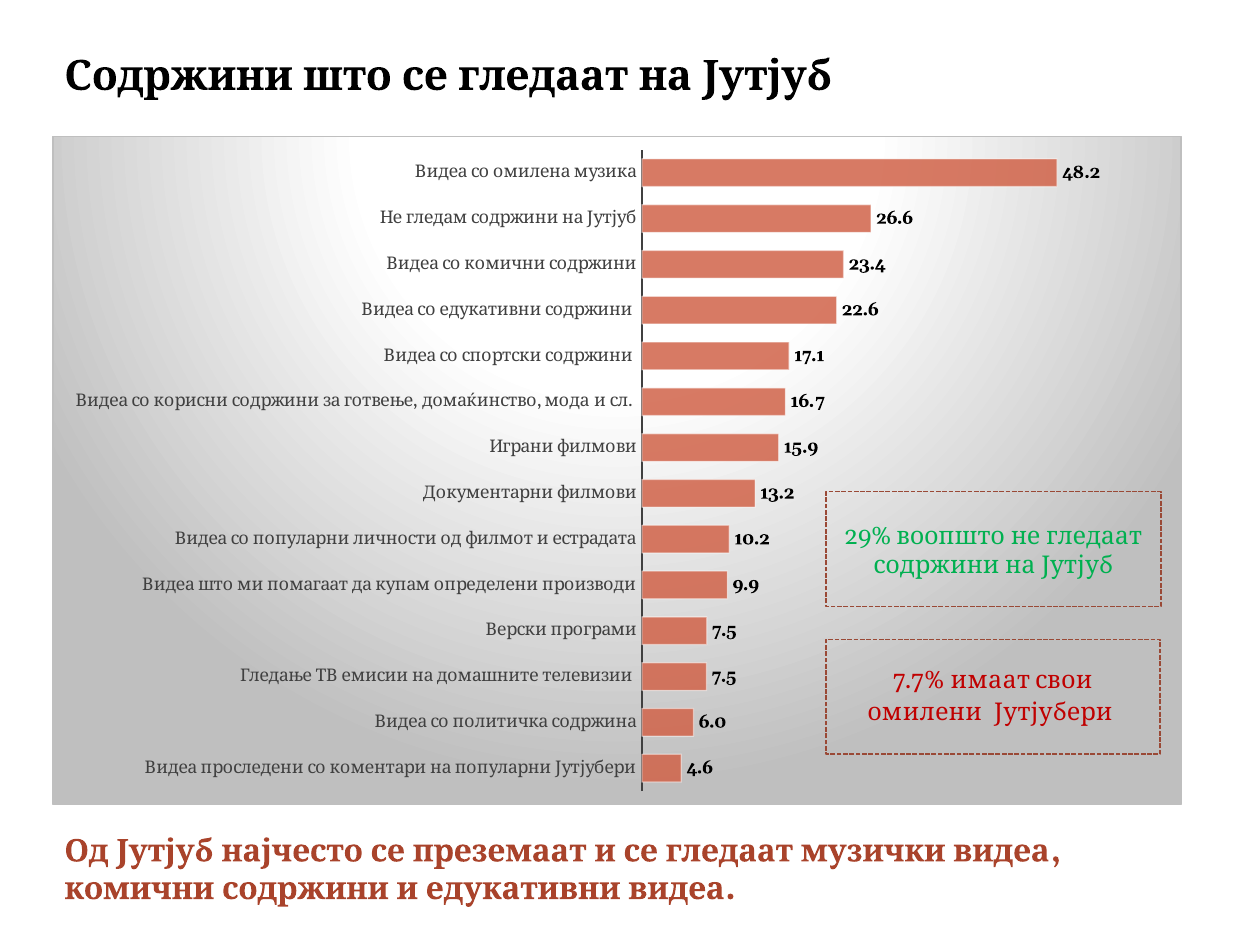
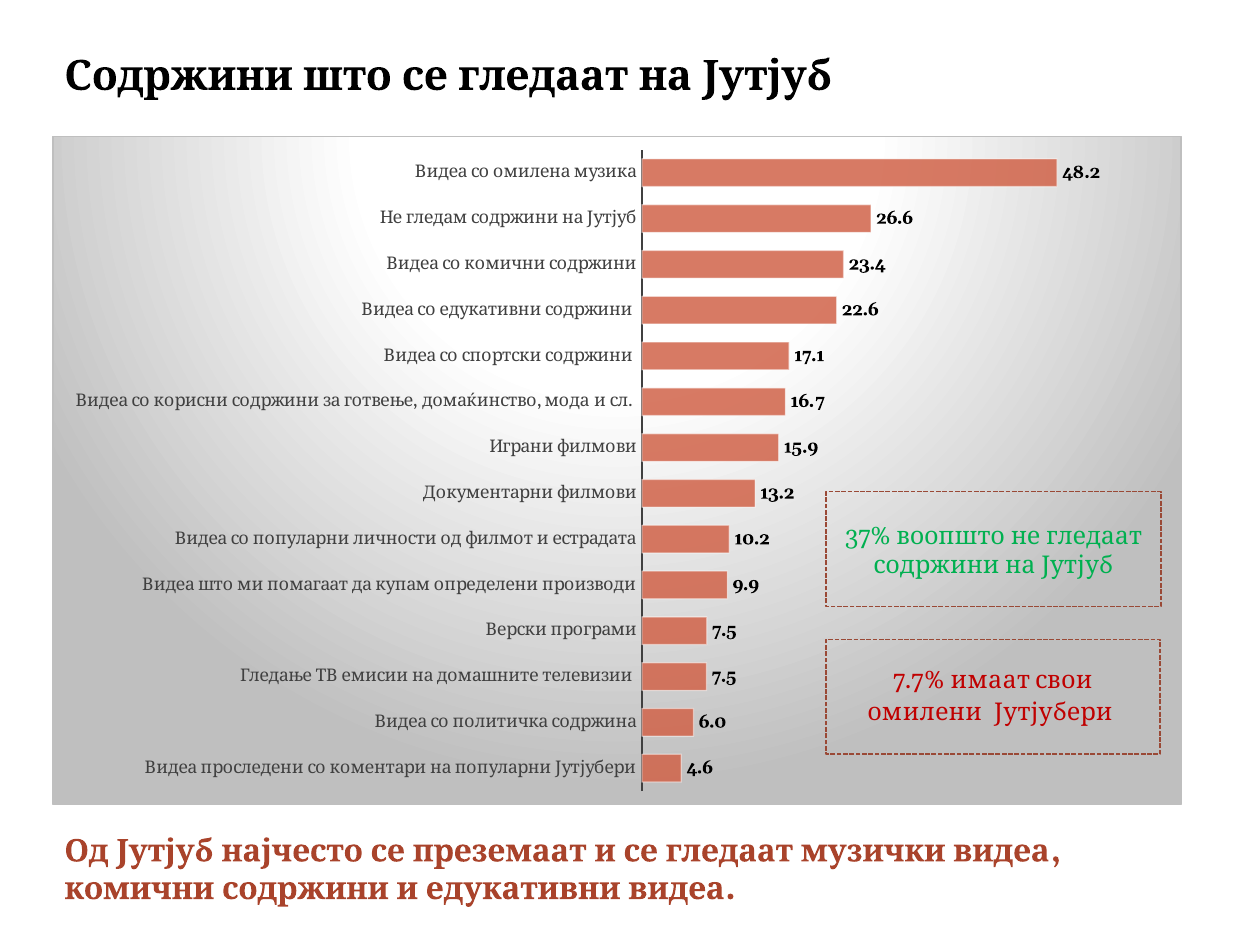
29%: 29% -> 37%
